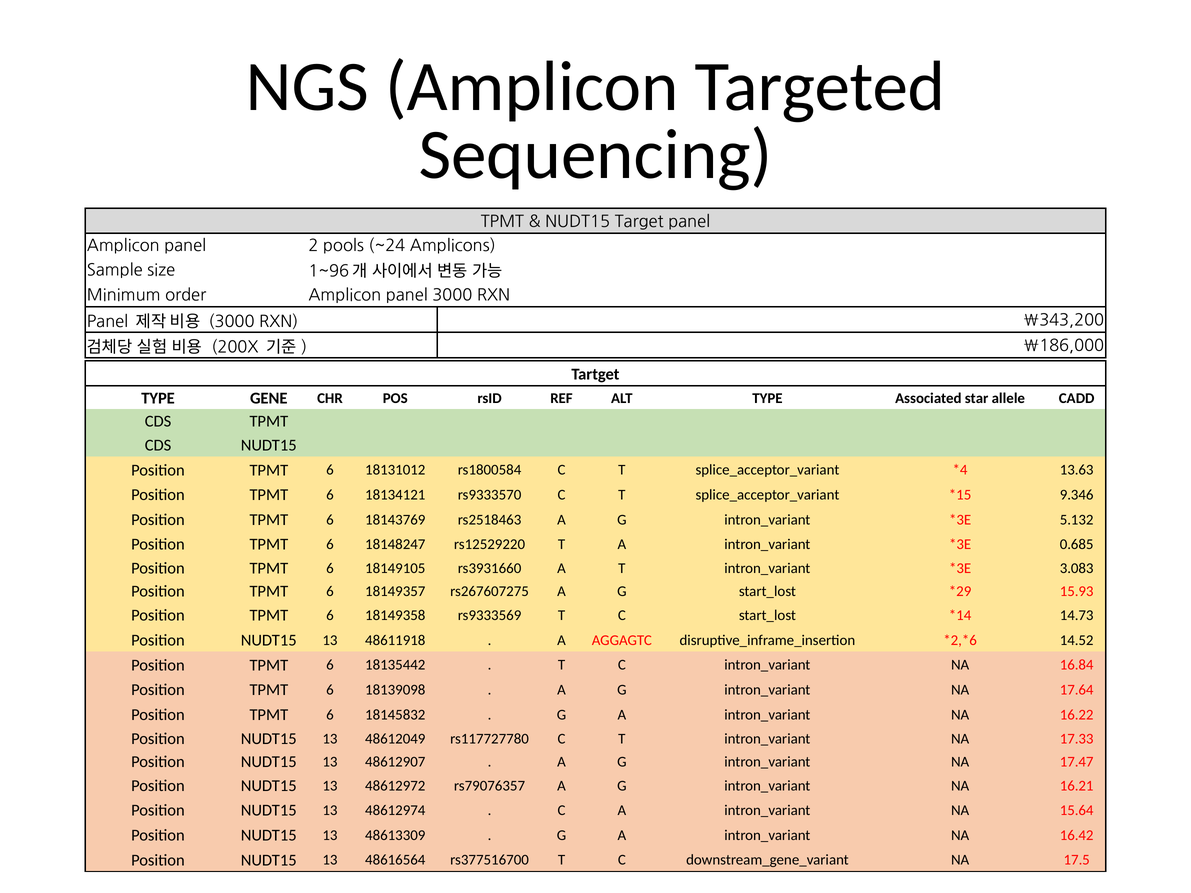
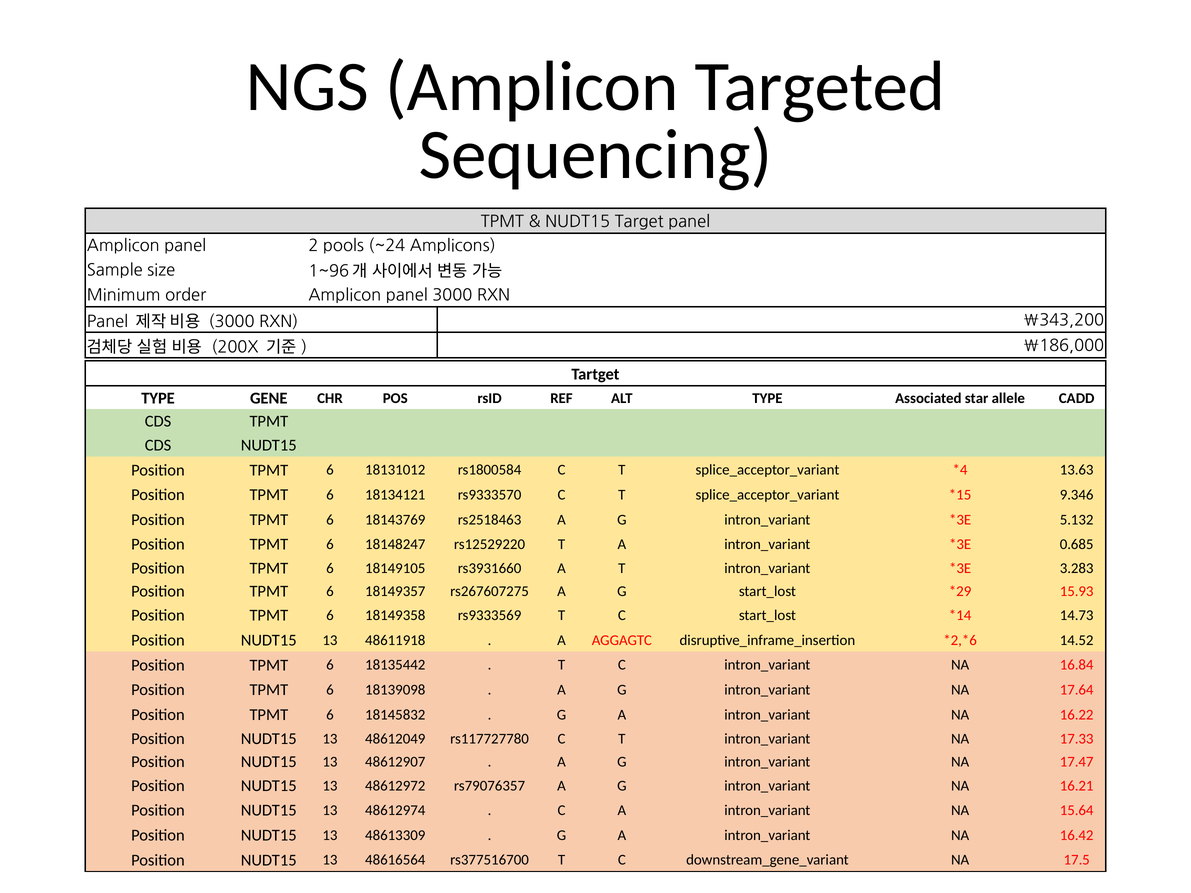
3.083: 3.083 -> 3.283
